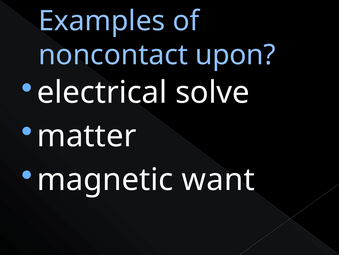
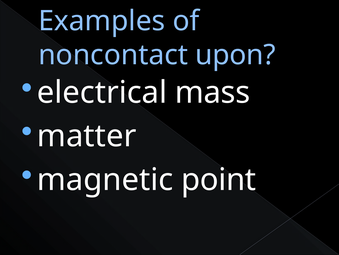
solve: solve -> mass
want: want -> point
